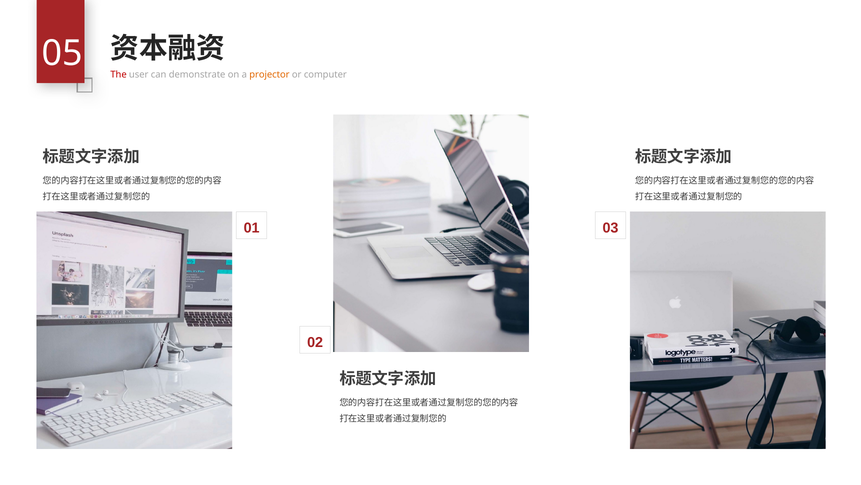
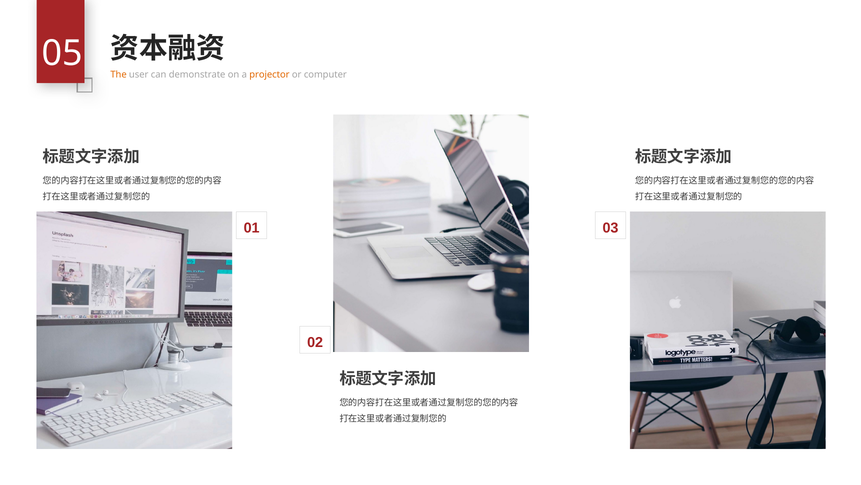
The colour: red -> orange
